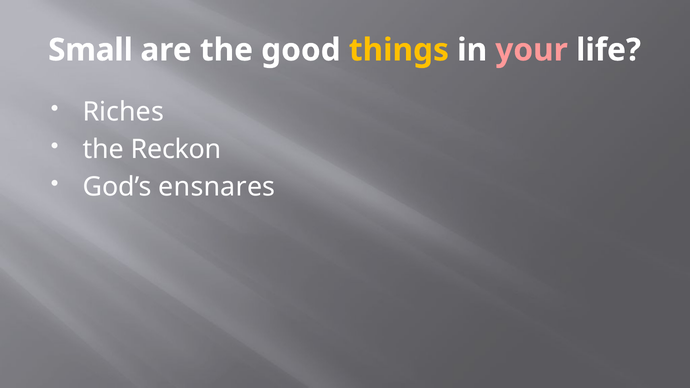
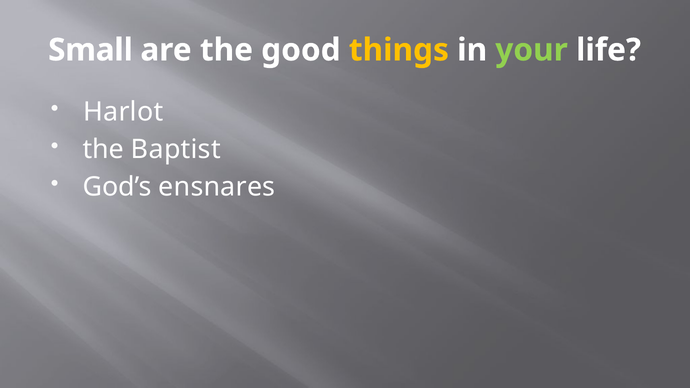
your colour: pink -> light green
Riches: Riches -> Harlot
Reckon: Reckon -> Baptist
